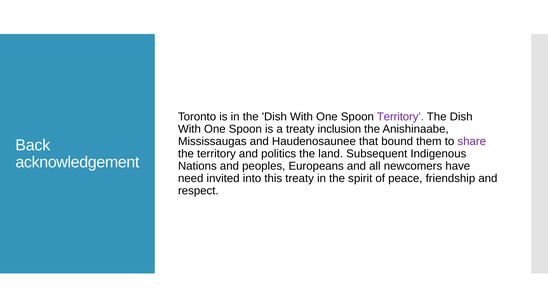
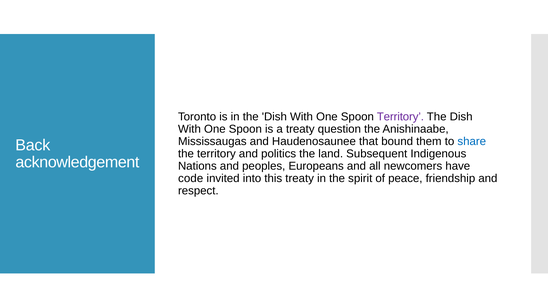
inclusion: inclusion -> question
share colour: purple -> blue
need: need -> code
